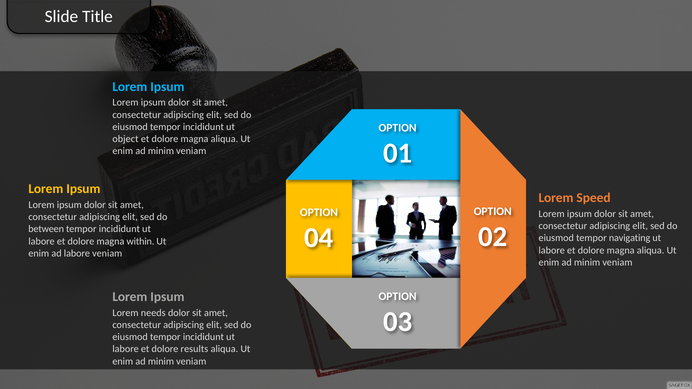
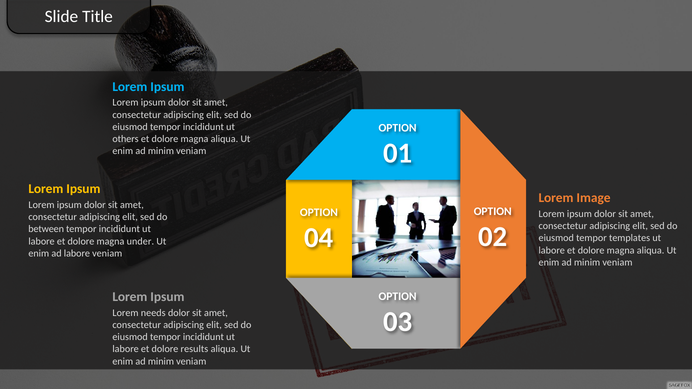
object: object -> others
Speed: Speed -> Image
navigating: navigating -> templates
within: within -> under
